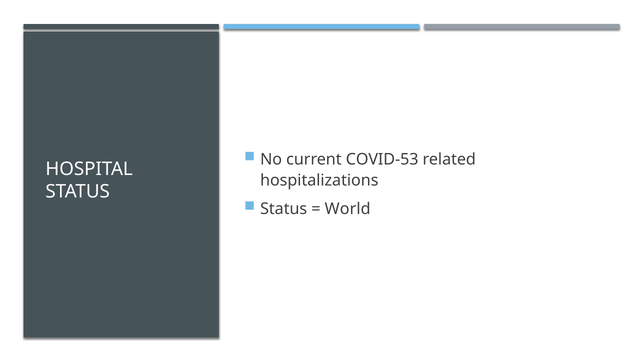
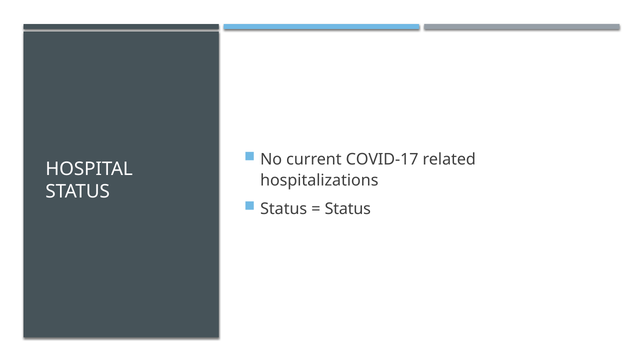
COVID-53: COVID-53 -> COVID-17
World at (348, 209): World -> Status
